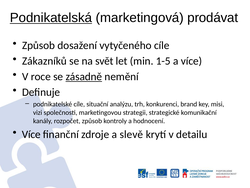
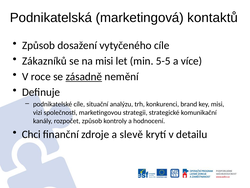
Podnikatelská underline: present -> none
prodávat: prodávat -> kontaktů
na svět: svět -> misi
1-5: 1-5 -> 5-5
Více at (31, 134): Více -> Chci
